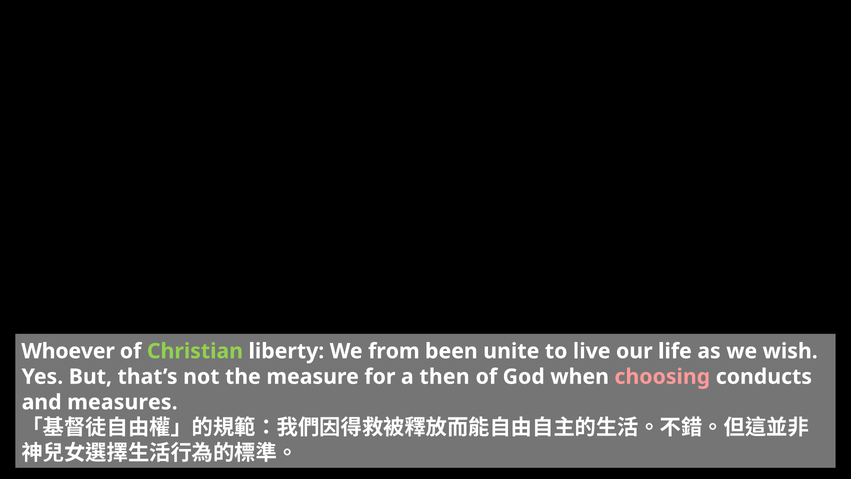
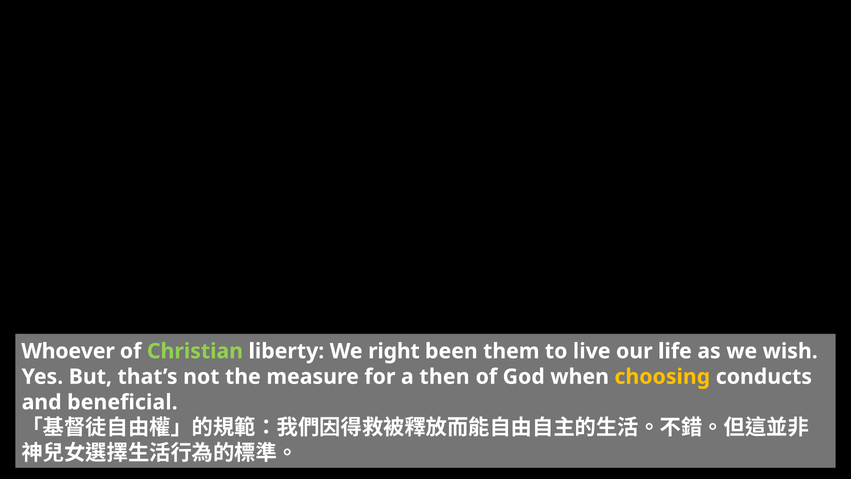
from: from -> right
unite: unite -> them
choosing colour: pink -> yellow
measures: measures -> beneficial
